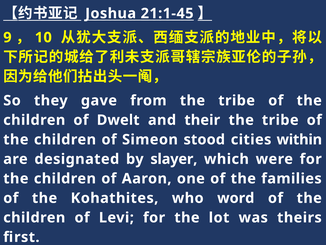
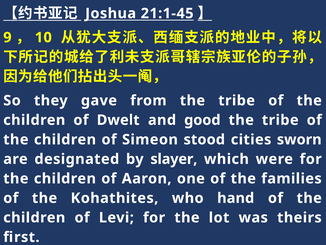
their: their -> good
within: within -> sworn
word: word -> hand
